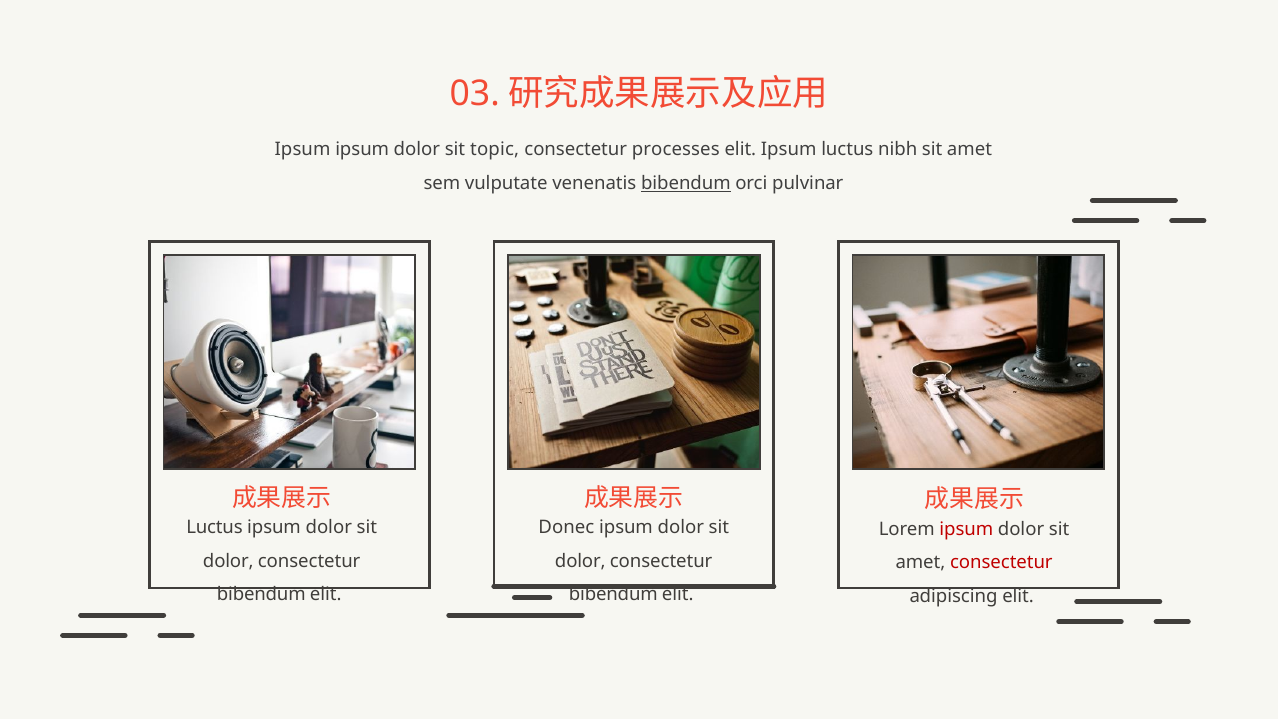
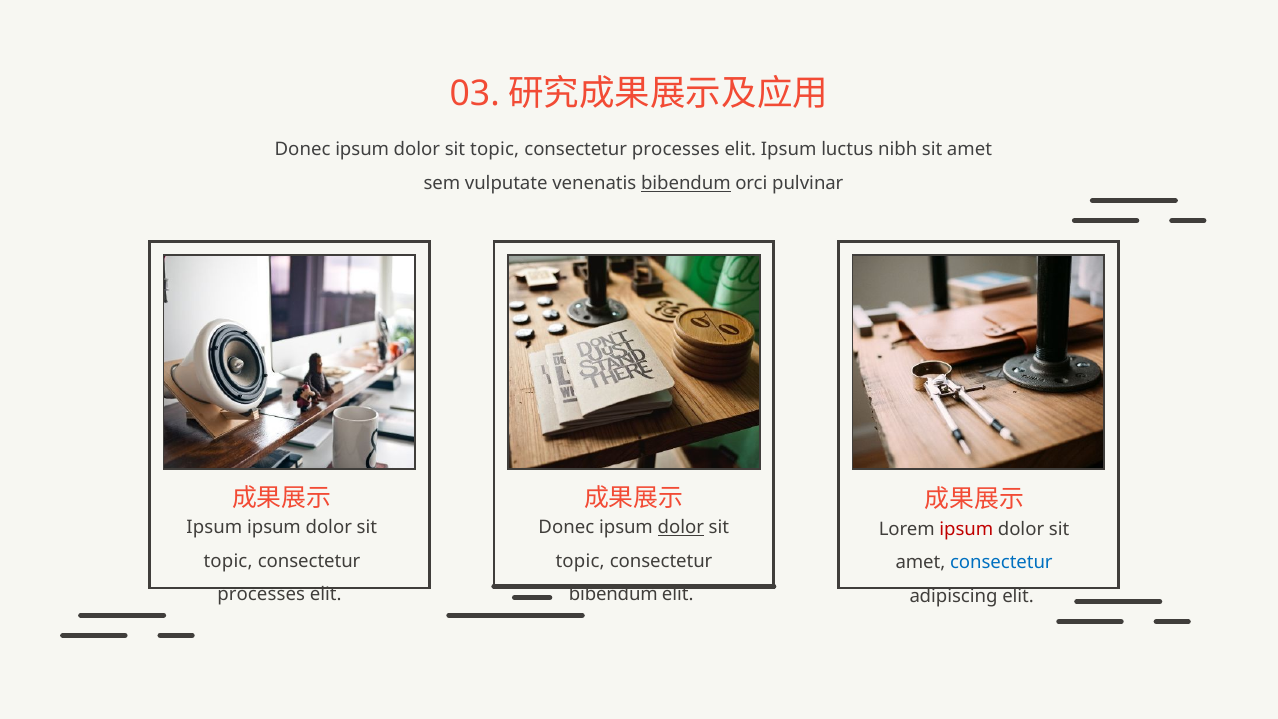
Ipsum at (303, 150): Ipsum -> Donec
Luctus at (215, 528): Luctus -> Ipsum
dolor at (681, 528) underline: none -> present
dolor at (228, 561): dolor -> topic
dolor at (580, 561): dolor -> topic
consectetur at (1001, 563) colour: red -> blue
bibendum at (261, 595): bibendum -> processes
